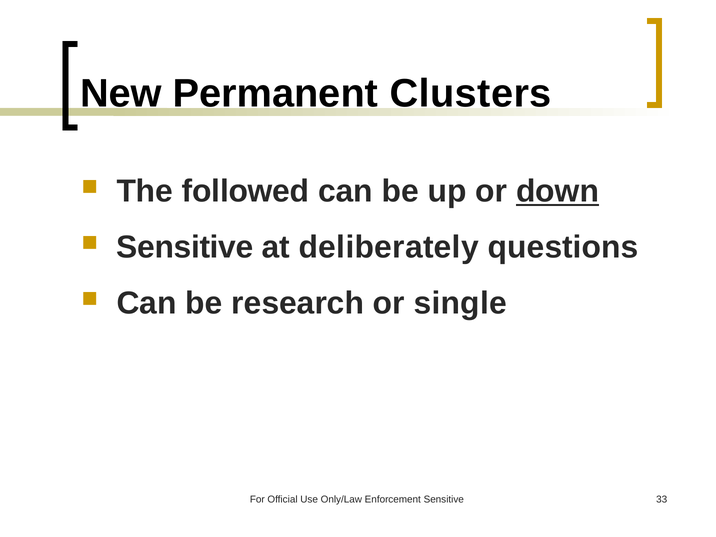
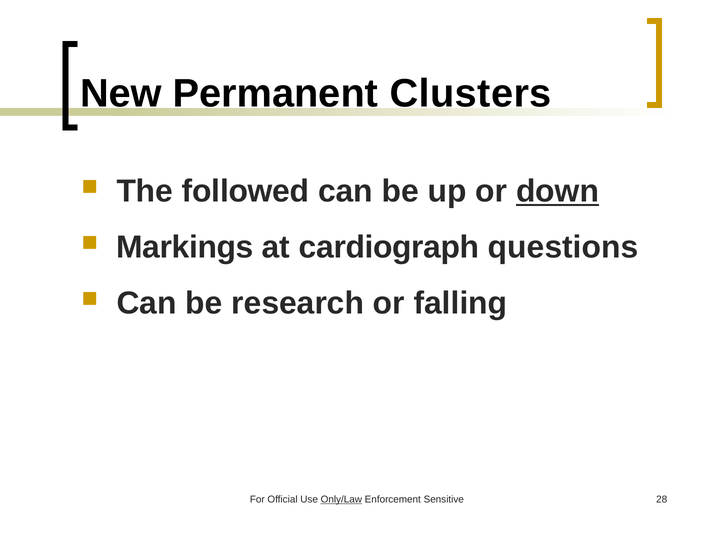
Sensitive at (185, 247): Sensitive -> Markings
deliberately: deliberately -> cardiograph
single: single -> falling
Only/Law underline: none -> present
33: 33 -> 28
